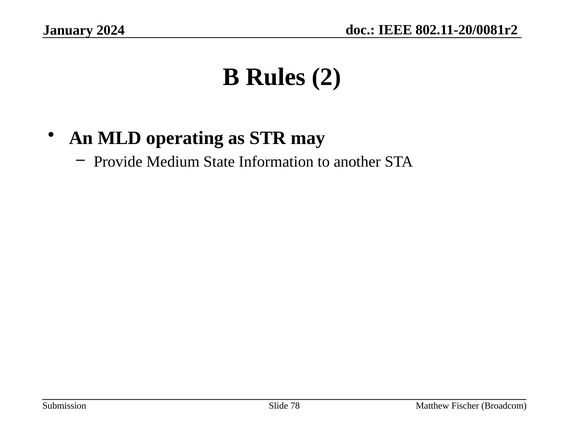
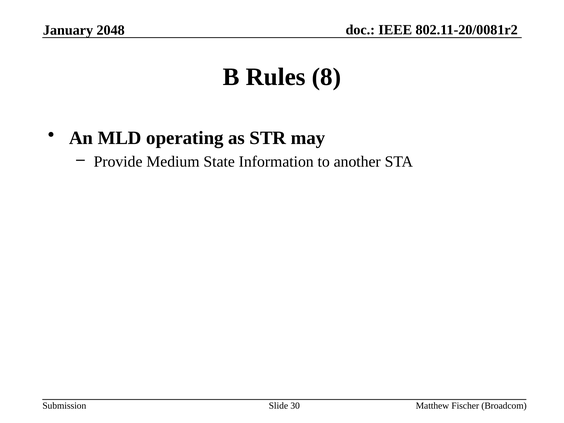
2024: 2024 -> 2048
2: 2 -> 8
78: 78 -> 30
